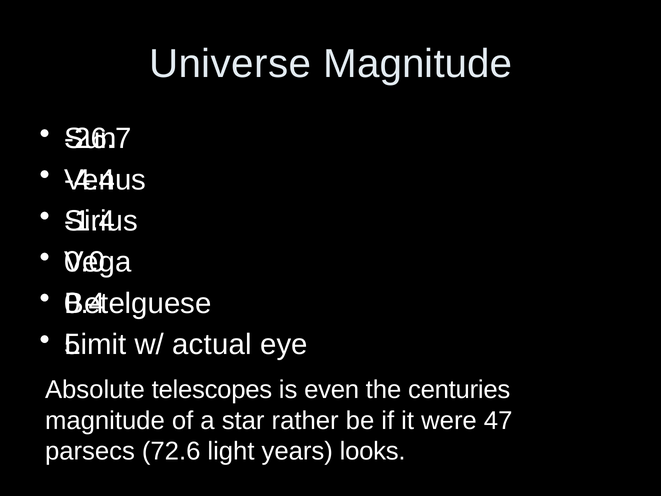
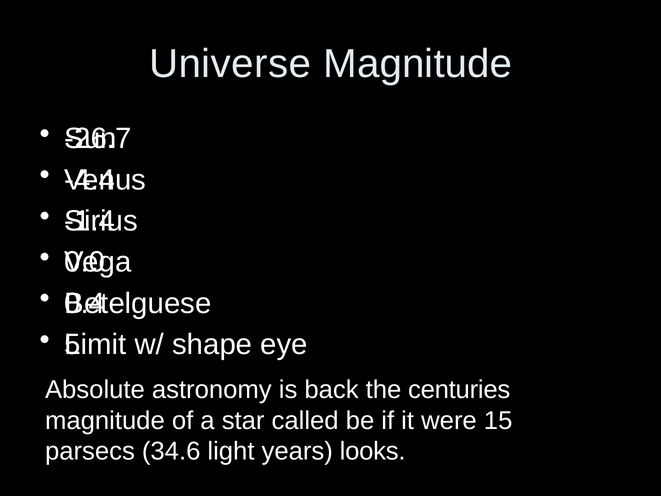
actual: actual -> shape
telescopes: telescopes -> astronomy
even: even -> back
rather: rather -> called
47: 47 -> 15
72.6: 72.6 -> 34.6
